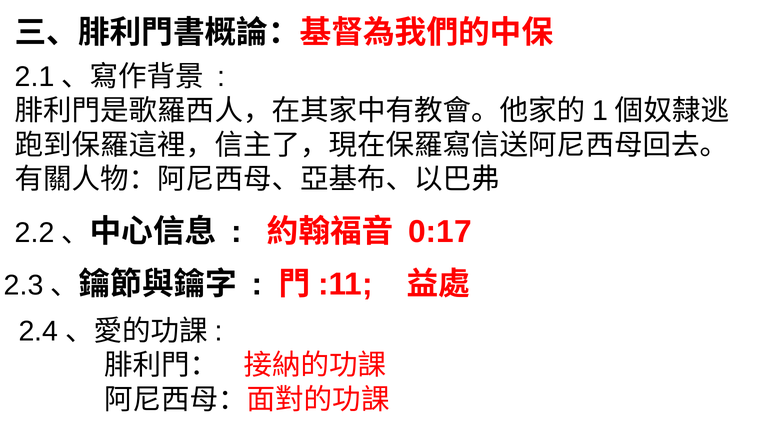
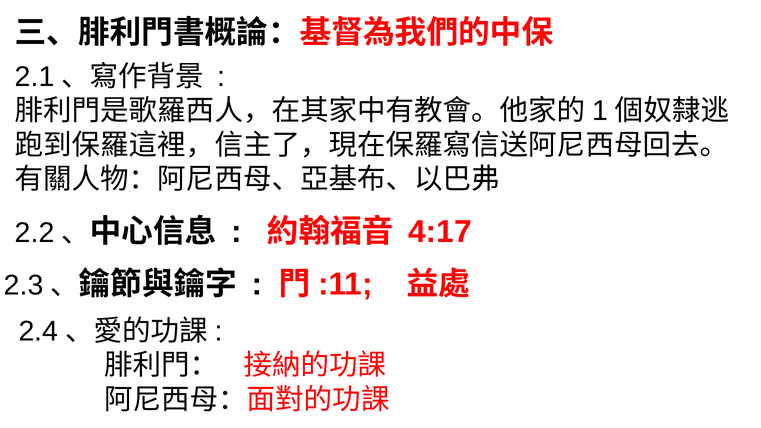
0:17: 0:17 -> 4:17
